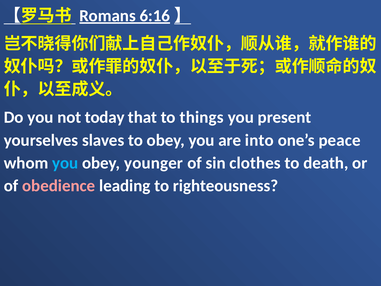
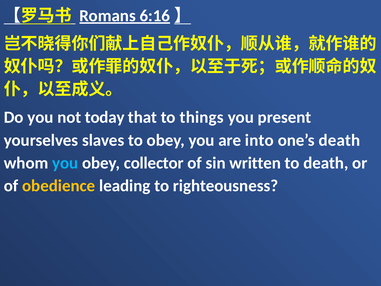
one’s peace: peace -> death
younger: younger -> collector
clothes: clothes -> written
obedience colour: pink -> yellow
